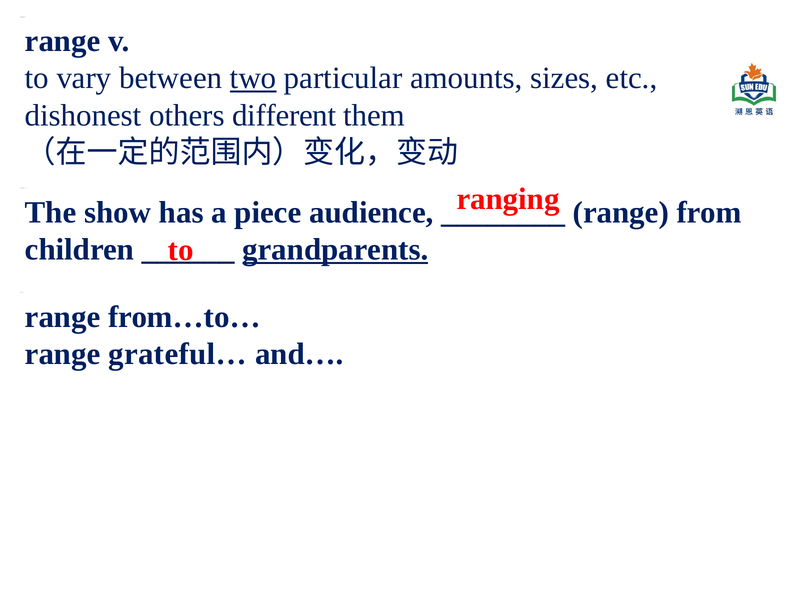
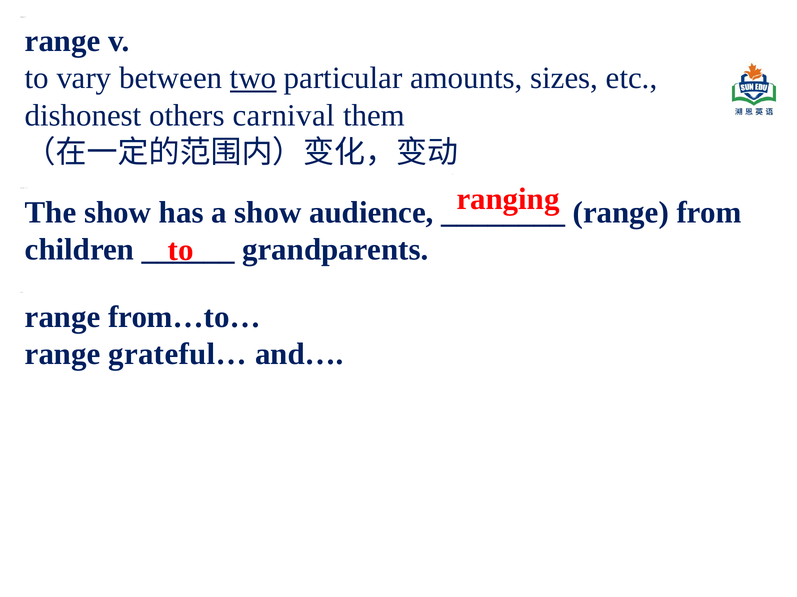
different: different -> carnival
a piece: piece -> show
grandparents at (335, 250) underline: present -> none
